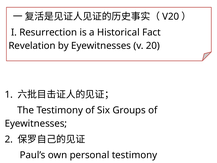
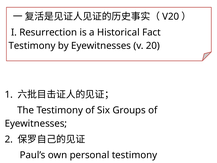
Revelation at (32, 46): Revelation -> Testimony
